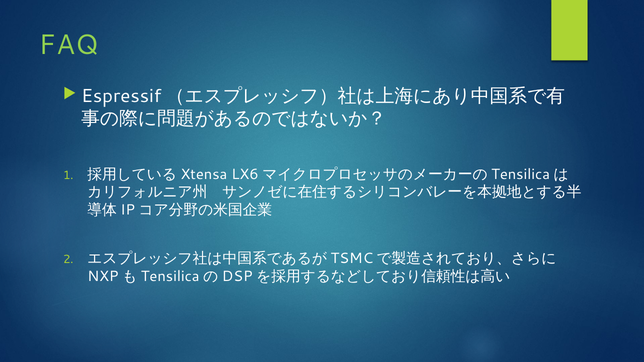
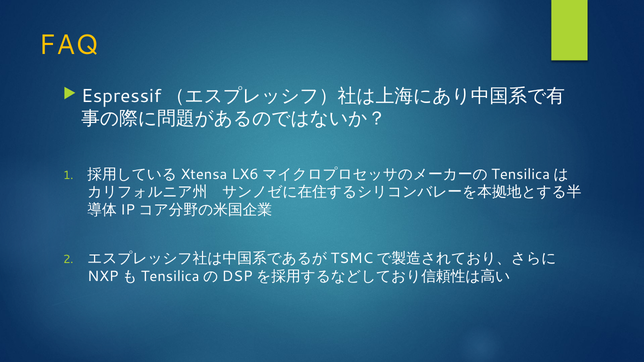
FAQ colour: light green -> yellow
